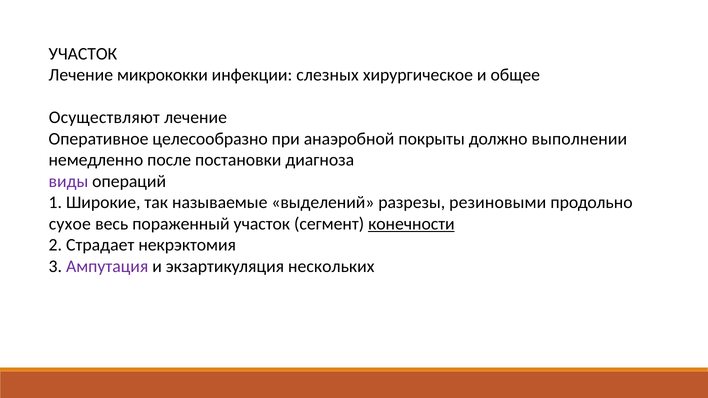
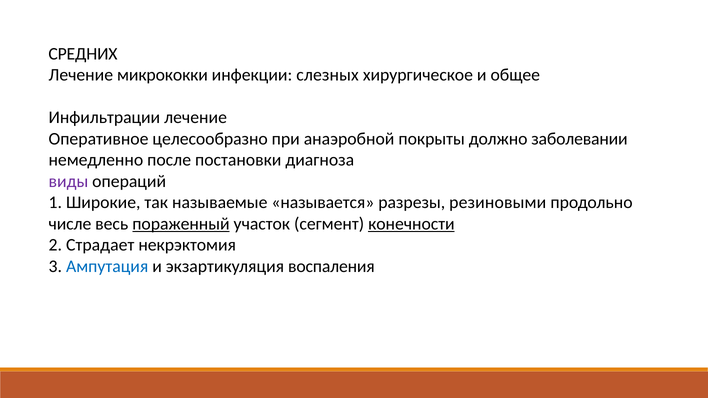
УЧАСТОК at (83, 54): УЧАСТОК -> СРЕДНИХ
Осуществляют: Осуществляют -> Инфильтрации
выполнении: выполнении -> заболевании
выделений: выделений -> называется
сухое: сухое -> числе
пораженный underline: none -> present
Ампутация colour: purple -> blue
нескольких: нескольких -> воспаления
